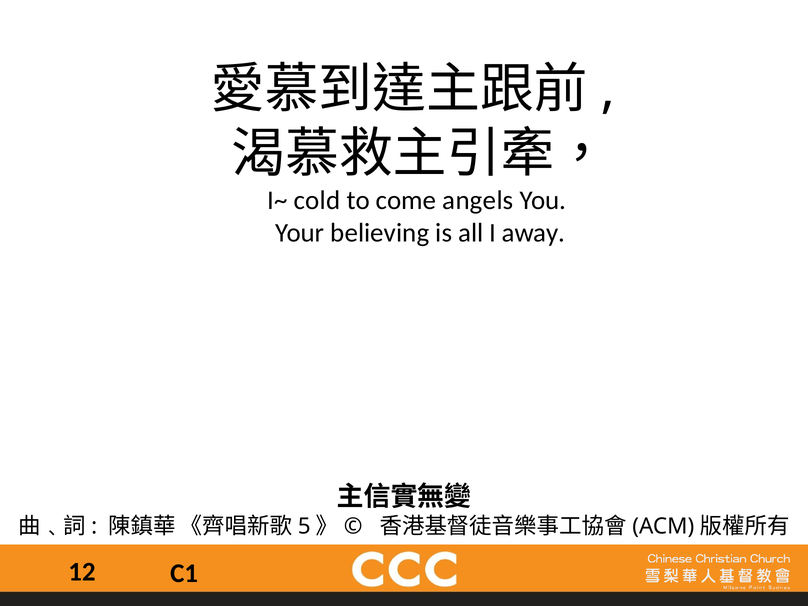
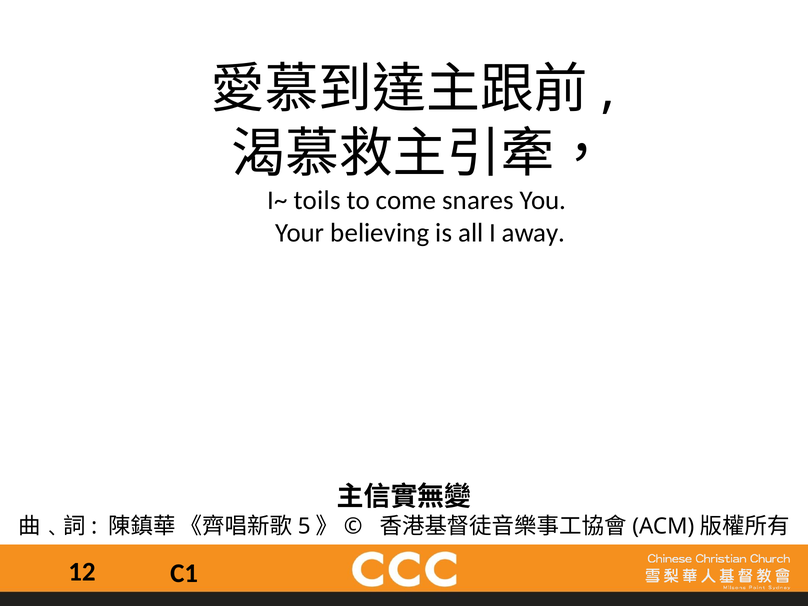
cold: cold -> toils
angels: angels -> snares
